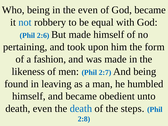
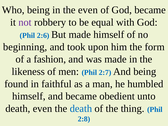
not colour: blue -> purple
pertaining: pertaining -> beginning
leaving: leaving -> faithful
steps: steps -> thing
